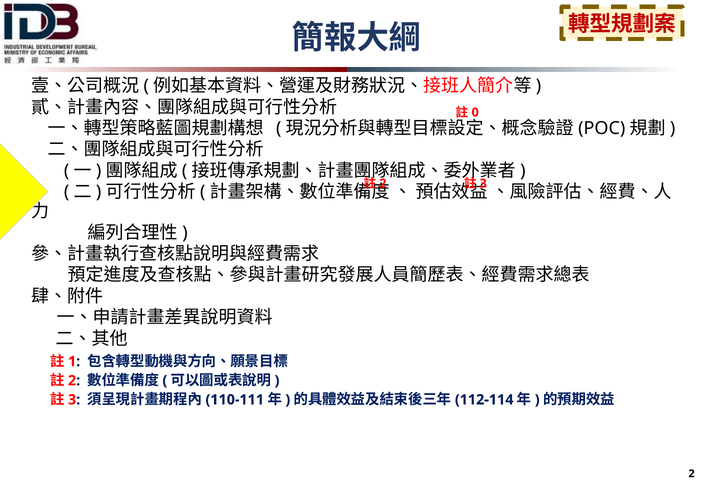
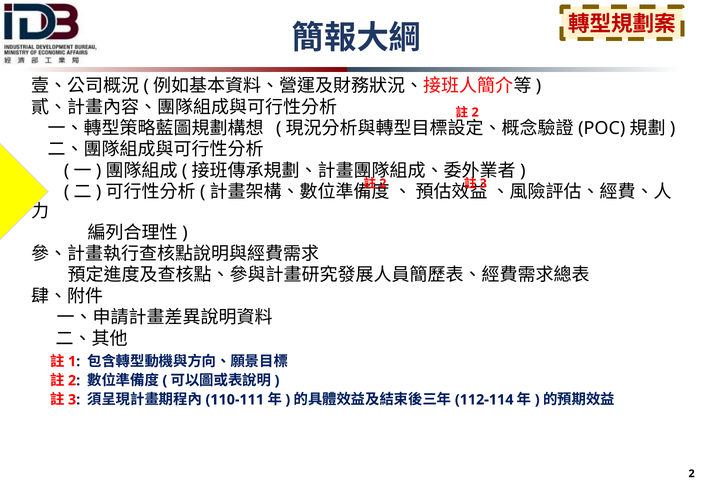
0 at (475, 112): 0 -> 2
